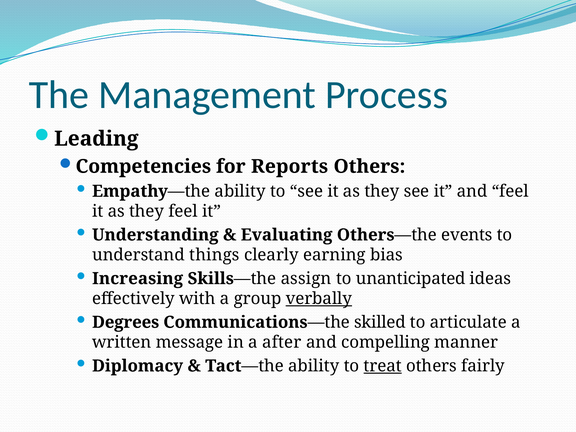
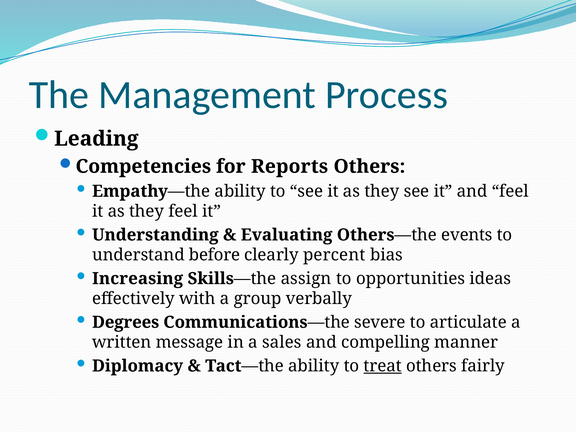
things: things -> before
earning: earning -> percent
unanticipated: unanticipated -> opportunities
verbally underline: present -> none
skilled: skilled -> severe
after: after -> sales
